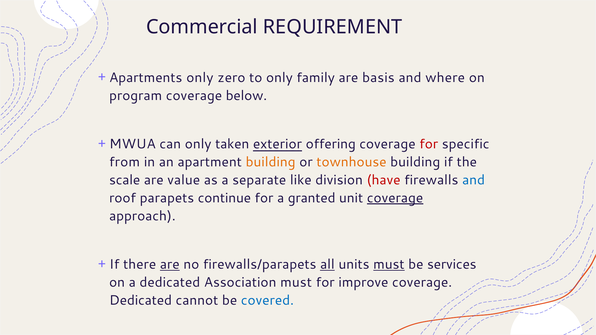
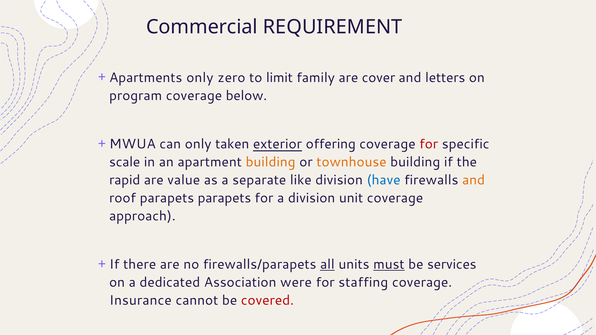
to only: only -> limit
basis: basis -> cover
where: where -> letters
from: from -> scale
scale: scale -> rapid
have colour: red -> blue
and at (474, 180) colour: blue -> orange
parapets continue: continue -> parapets
a granted: granted -> division
coverage at (395, 198) underline: present -> none
are at (170, 265) underline: present -> none
Association must: must -> were
improve: improve -> staffing
Dedicated at (141, 301): Dedicated -> Insurance
covered colour: blue -> red
